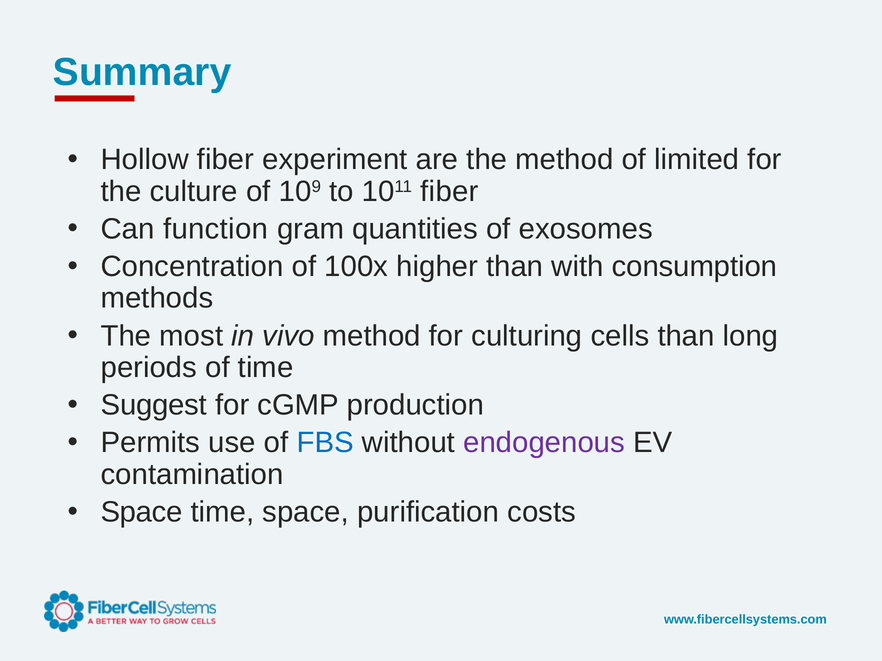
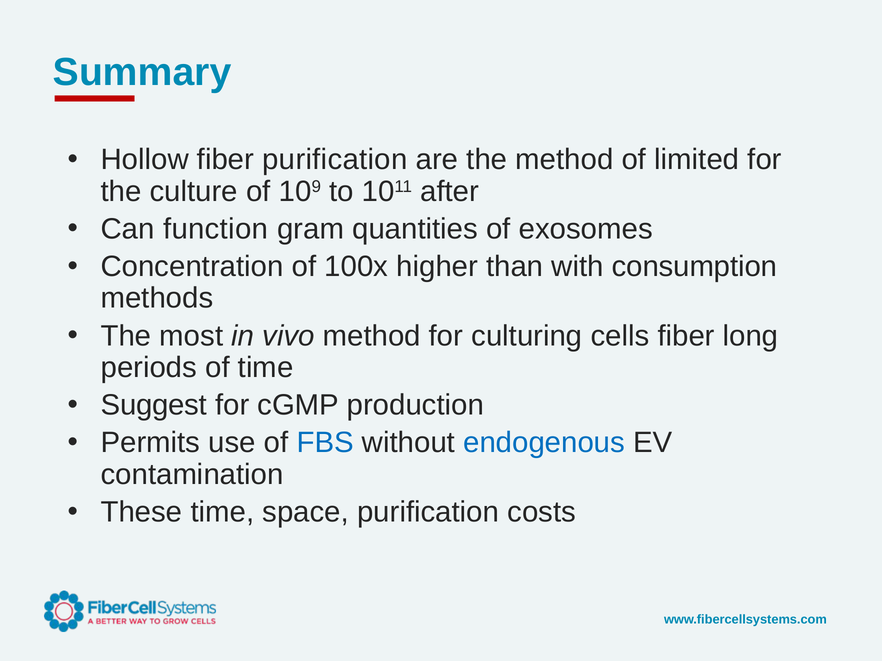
fiber experiment: experiment -> purification
1011 fiber: fiber -> after
cells than: than -> fiber
endogenous colour: purple -> blue
Space at (142, 512): Space -> These
